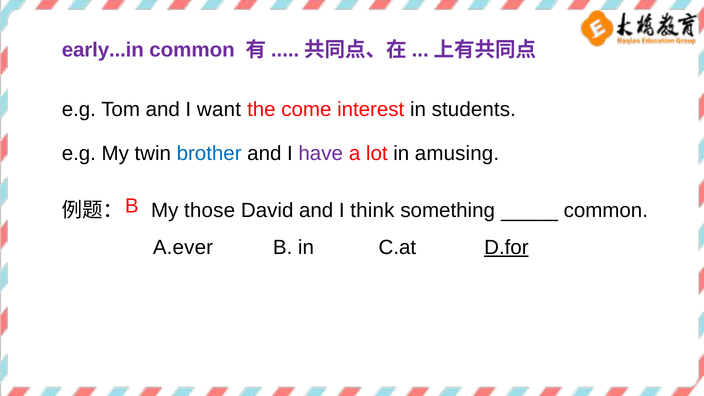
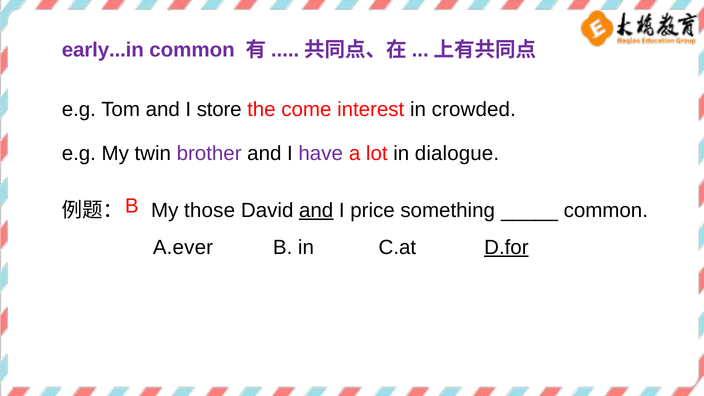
want: want -> store
students: students -> crowded
brother colour: blue -> purple
amusing: amusing -> dialogue
and at (316, 211) underline: none -> present
think: think -> price
